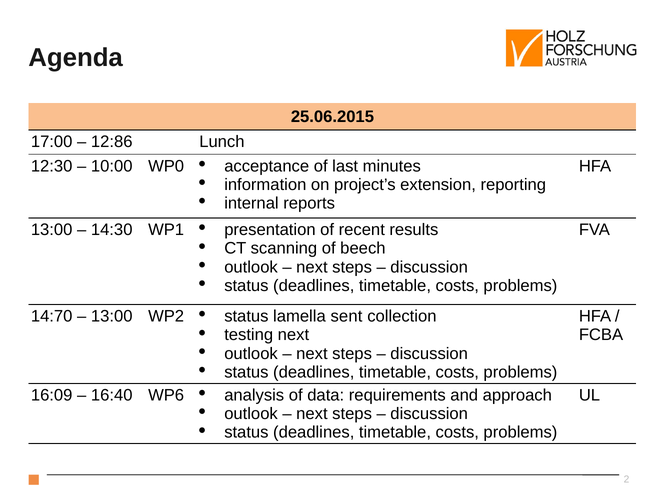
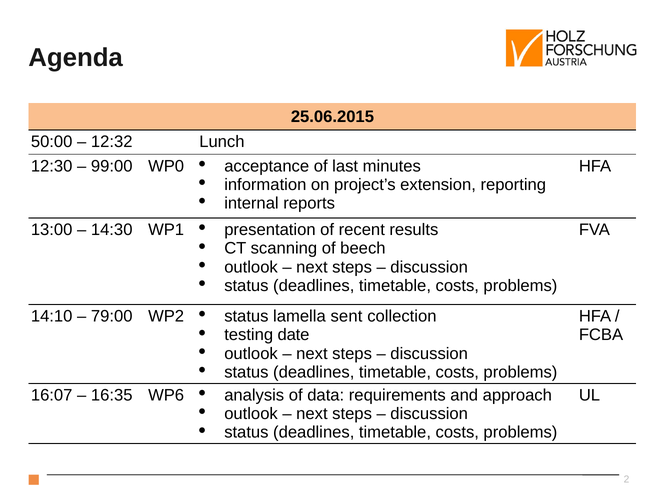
17:00: 17:00 -> 50:00
12:86: 12:86 -> 12:32
10:00: 10:00 -> 99:00
14:70: 14:70 -> 14:10
13:00 at (112, 316): 13:00 -> 79:00
testing next: next -> date
16:09: 16:09 -> 16:07
16:40: 16:40 -> 16:35
